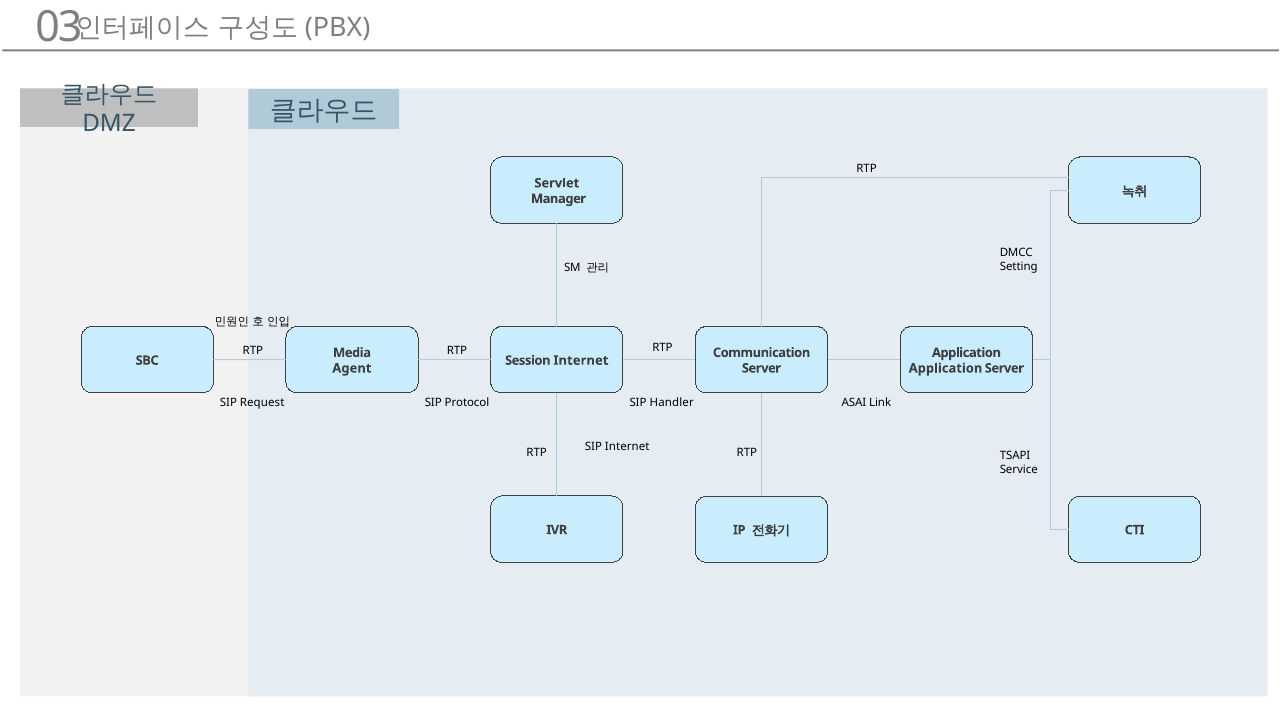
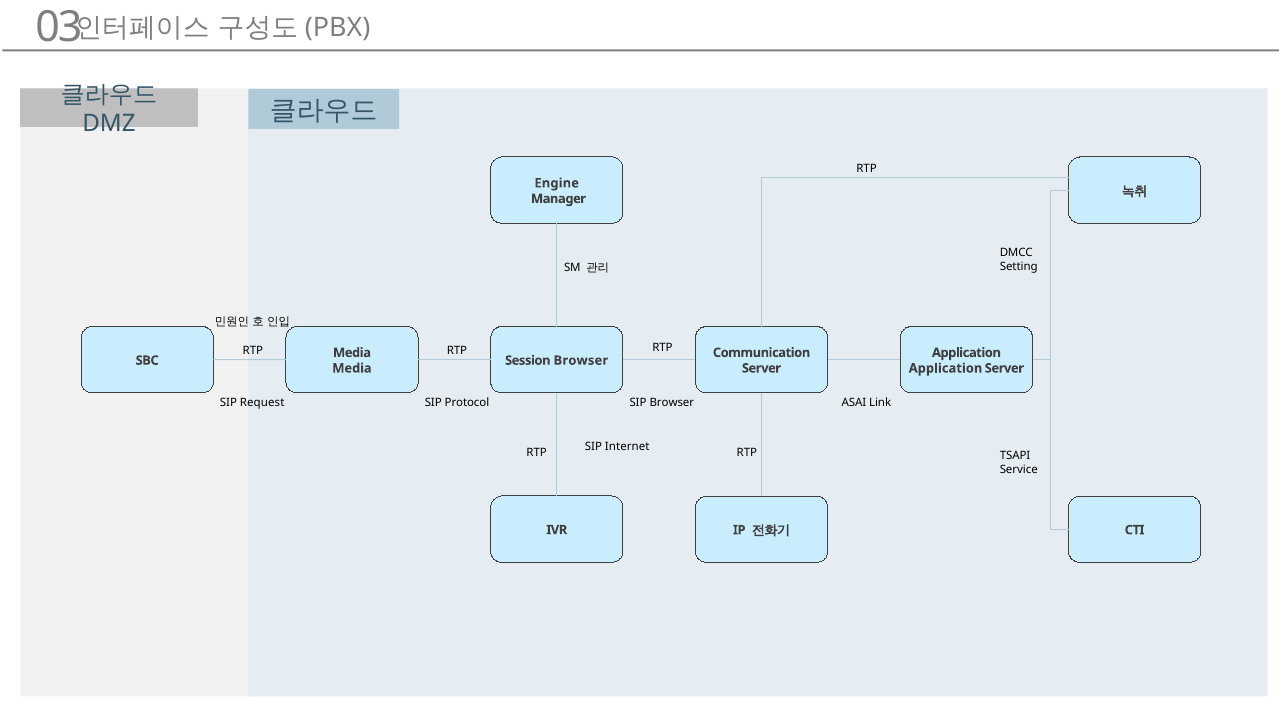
Servlet: Servlet -> Engine
Session Internet: Internet -> Browser
Agent at (352, 368): Agent -> Media
SIP Handler: Handler -> Browser
